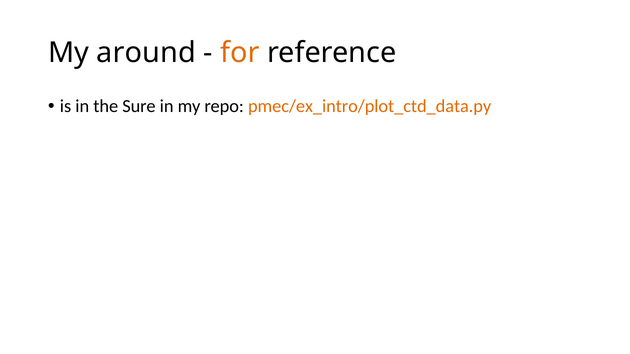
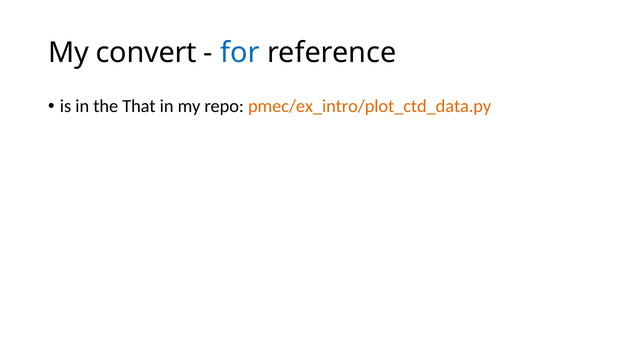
around: around -> convert
for colour: orange -> blue
Sure: Sure -> That
